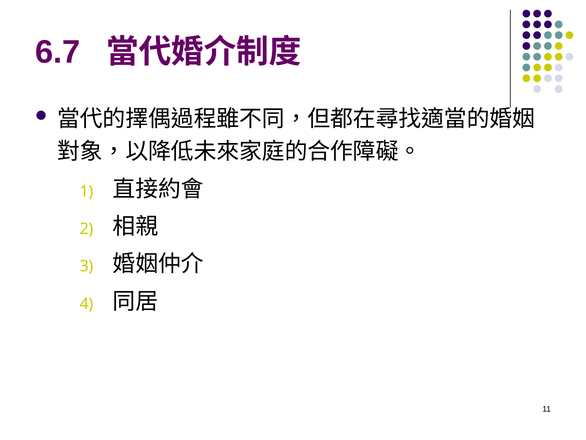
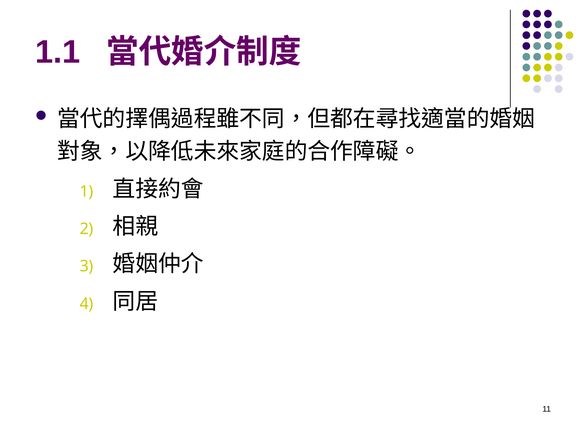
6.7: 6.7 -> 1.1
